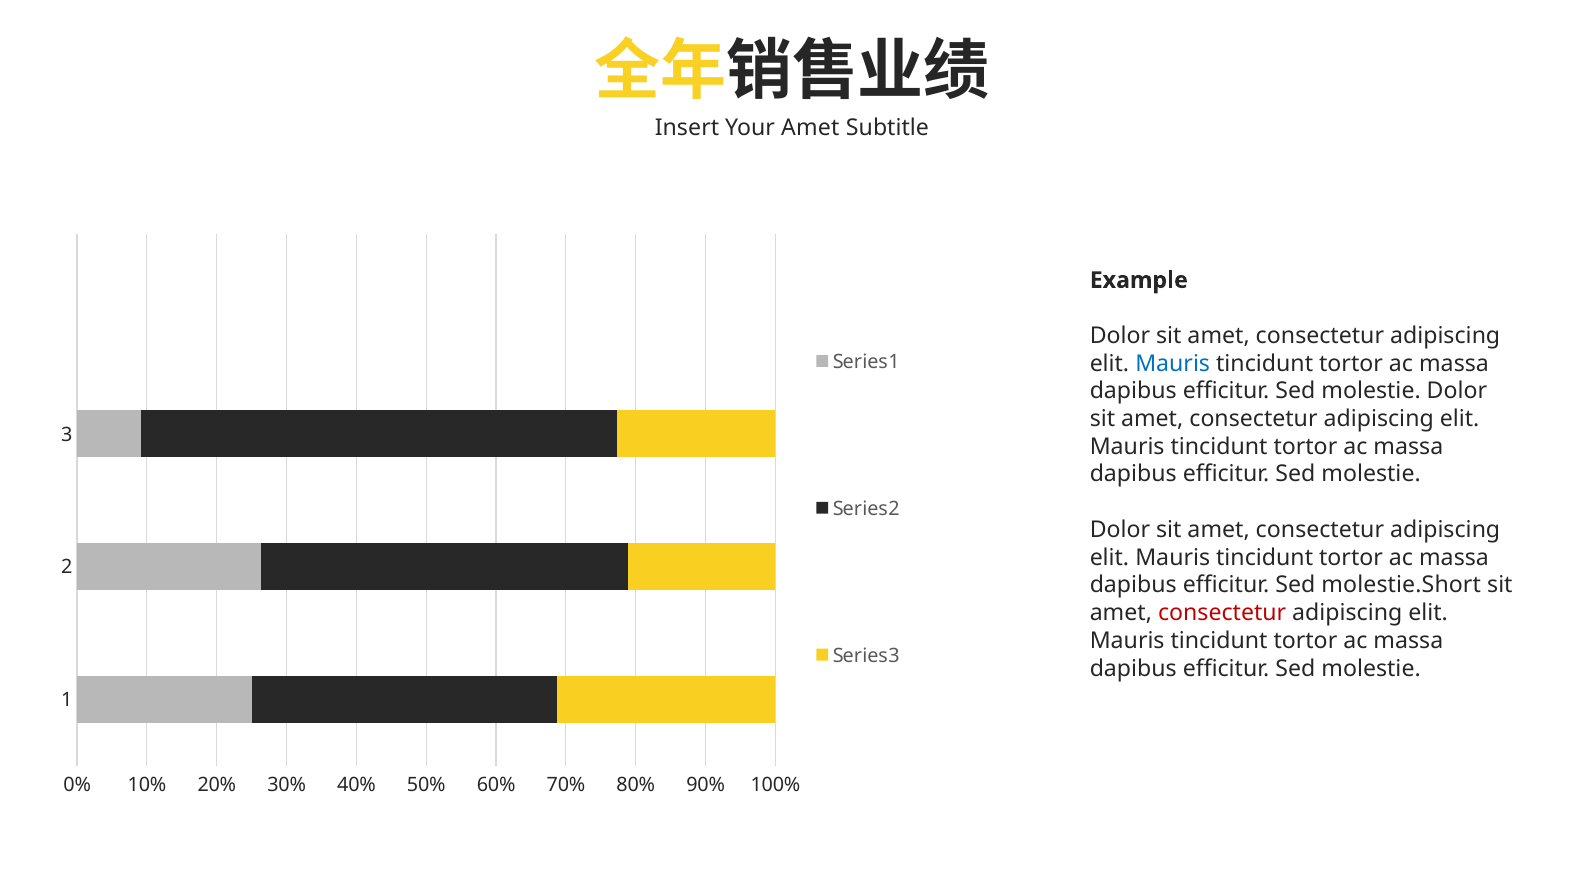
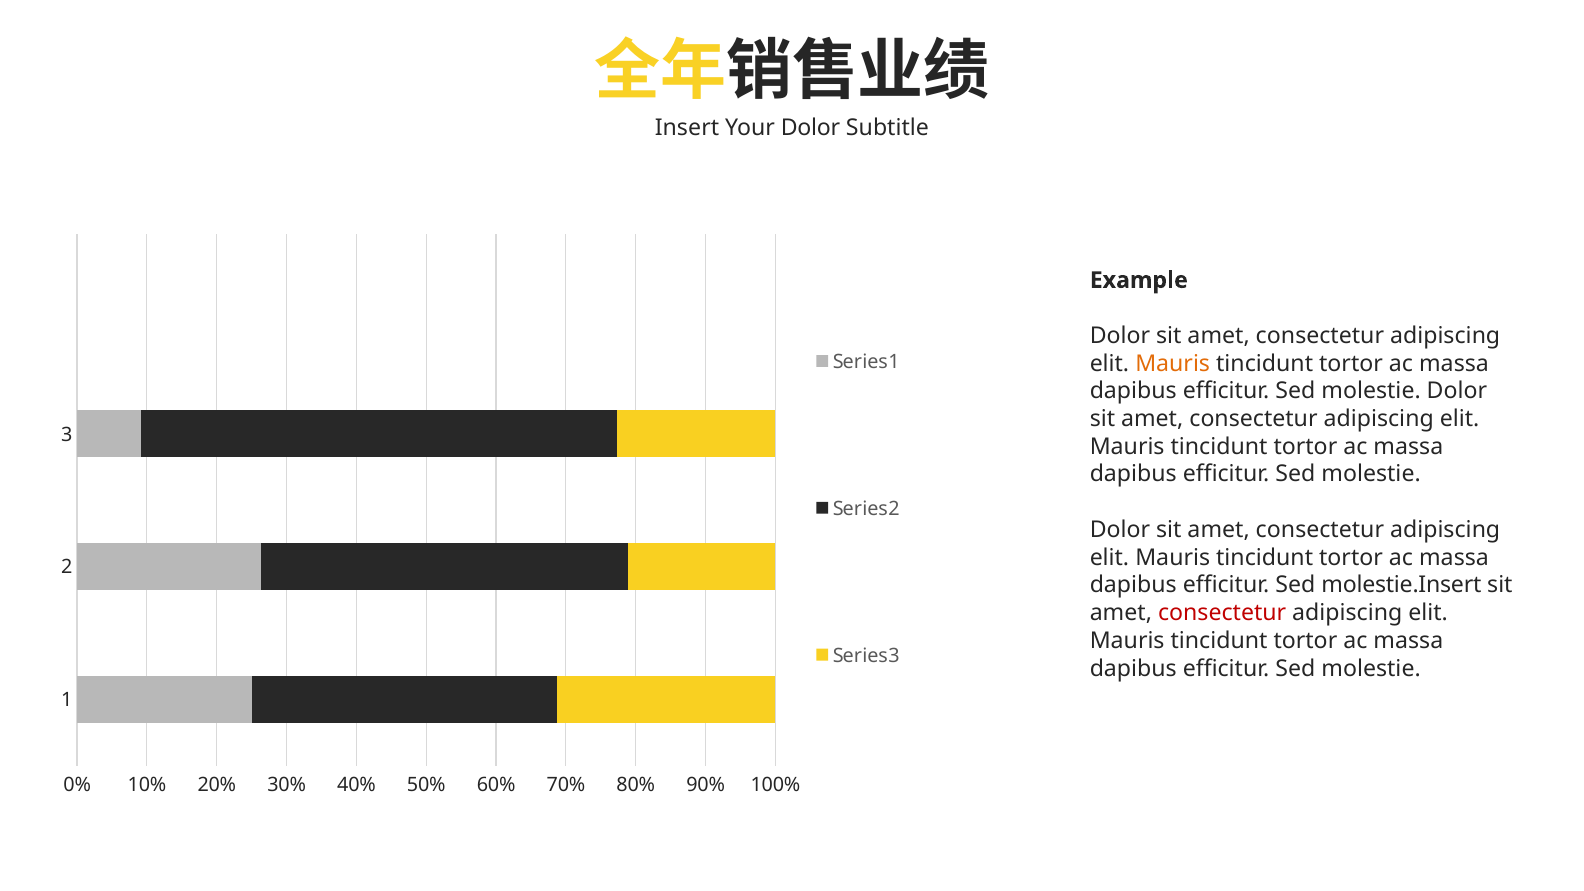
Your Amet: Amet -> Dolor
Mauris at (1173, 363) colour: blue -> orange
molestie.Short: molestie.Short -> molestie.Insert
